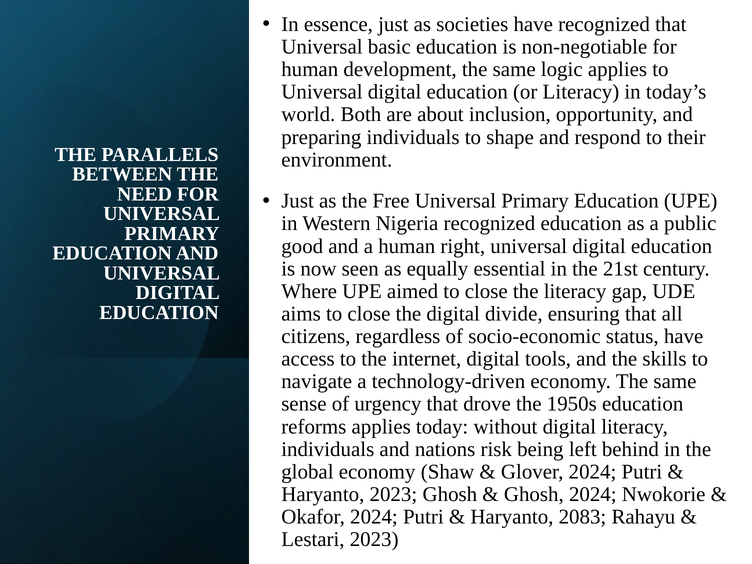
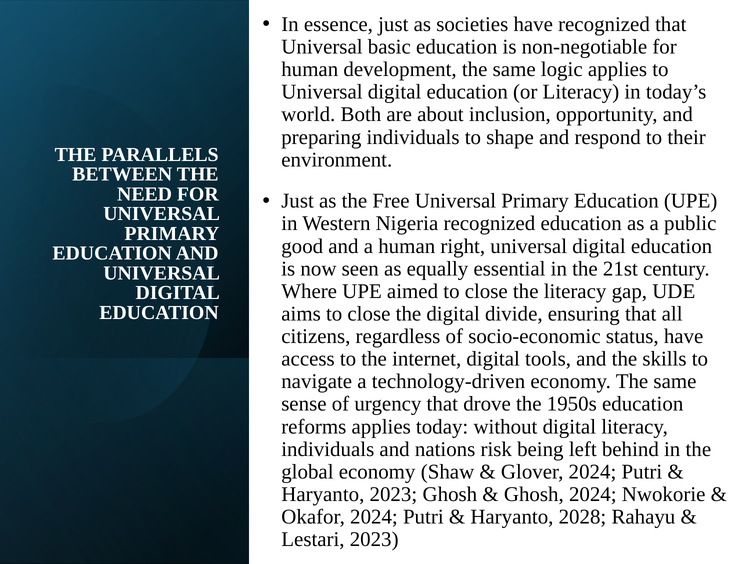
2083: 2083 -> 2028
